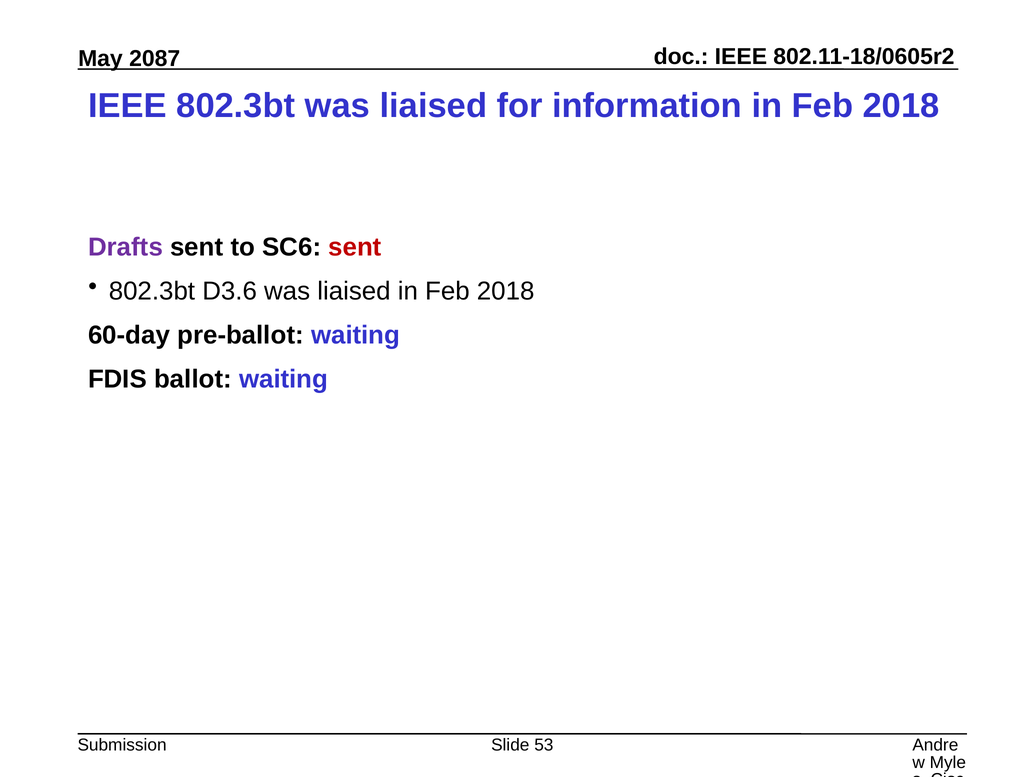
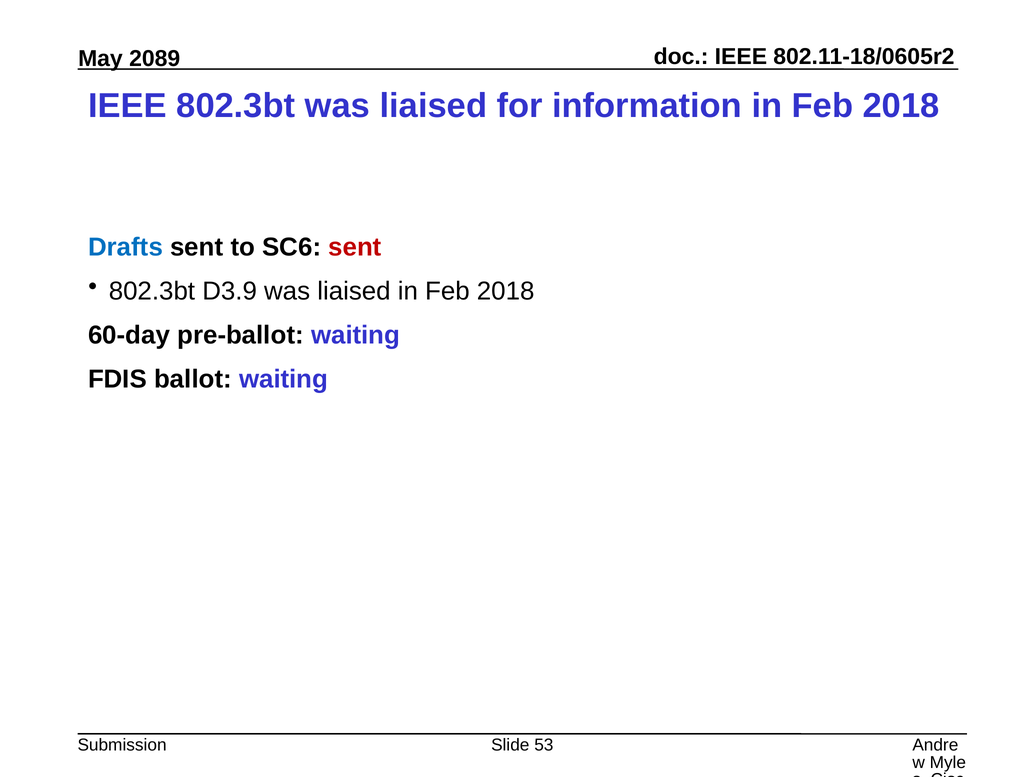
2087: 2087 -> 2089
Drafts colour: purple -> blue
D3.6: D3.6 -> D3.9
